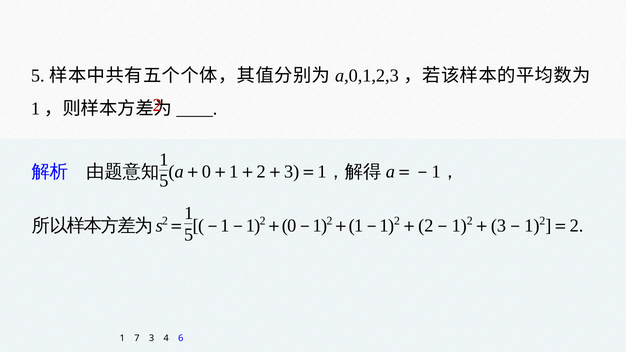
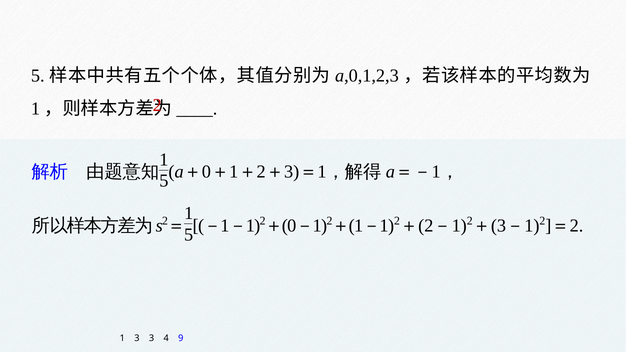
1 7: 7 -> 3
6: 6 -> 9
